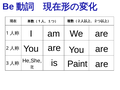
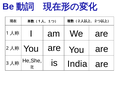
Paint: Paint -> India
